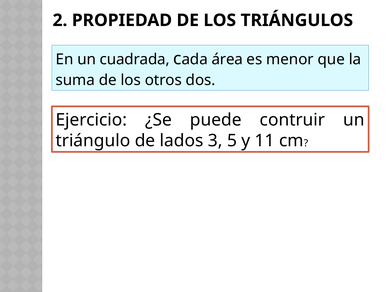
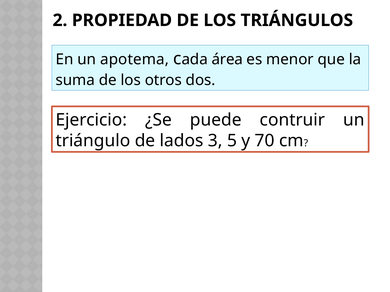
cuadrada: cuadrada -> apotema
11: 11 -> 70
